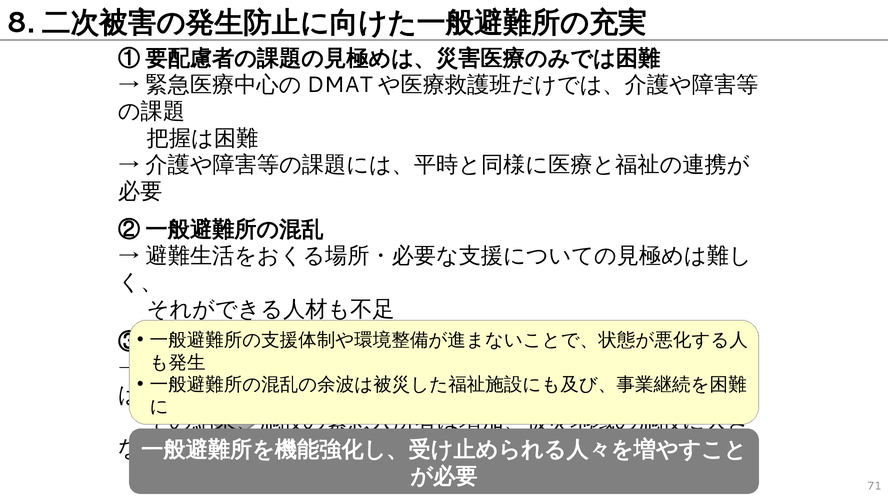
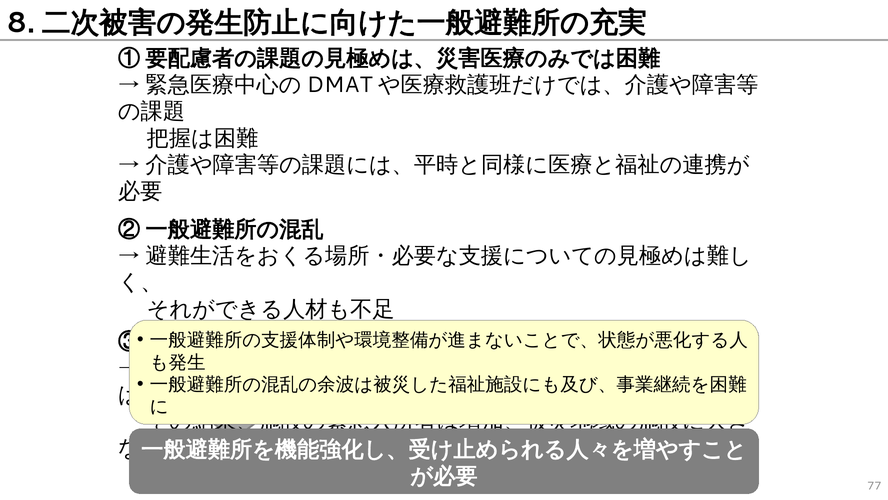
71: 71 -> 77
